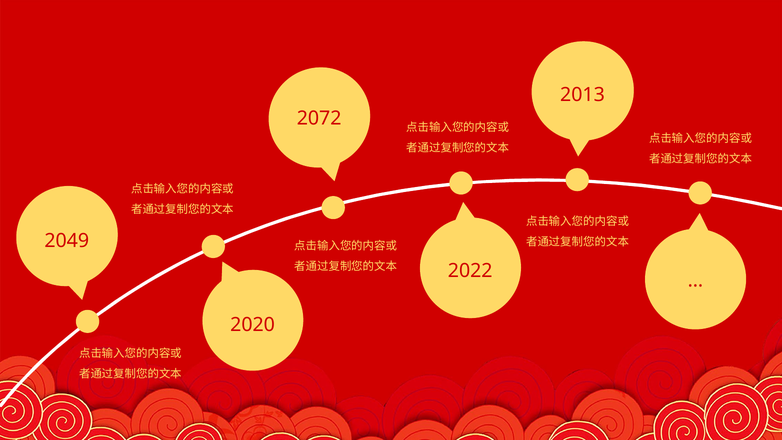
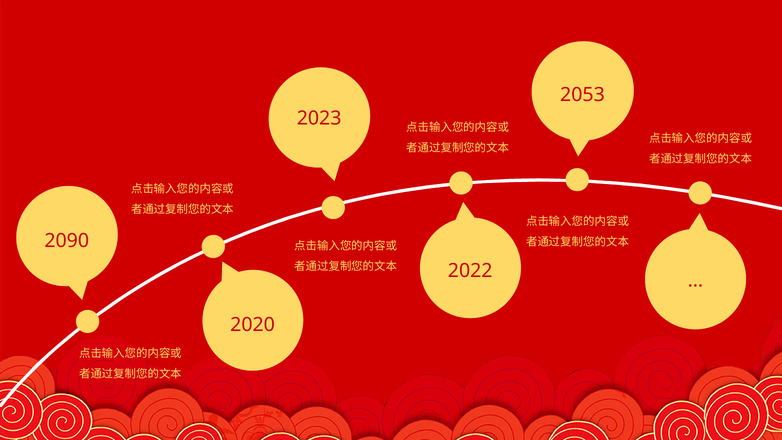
2013: 2013 -> 2053
2072: 2072 -> 2023
2049: 2049 -> 2090
